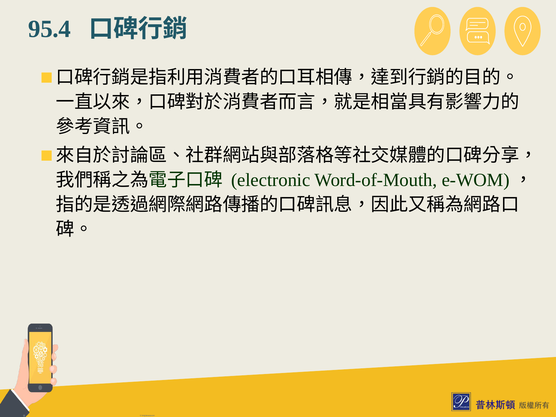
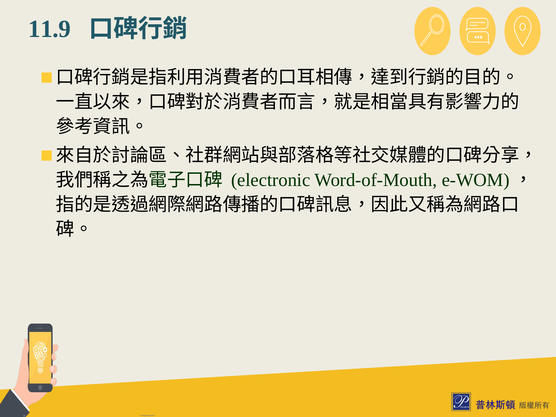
95.4: 95.4 -> 11.9
